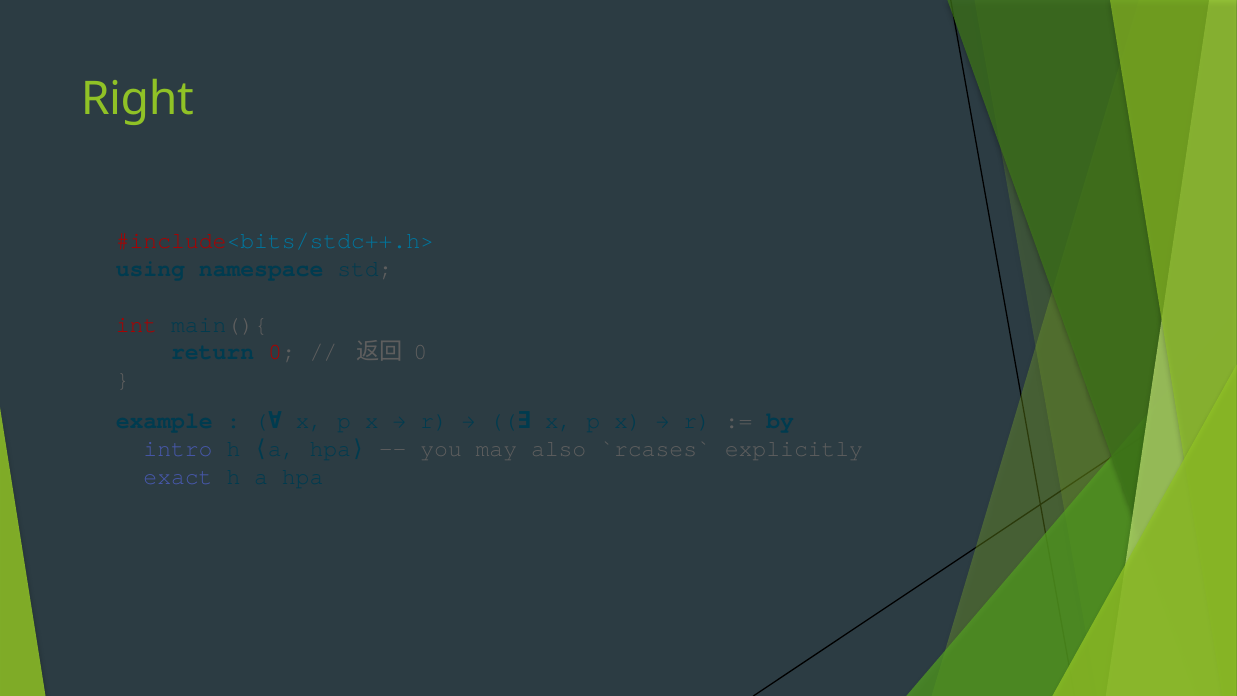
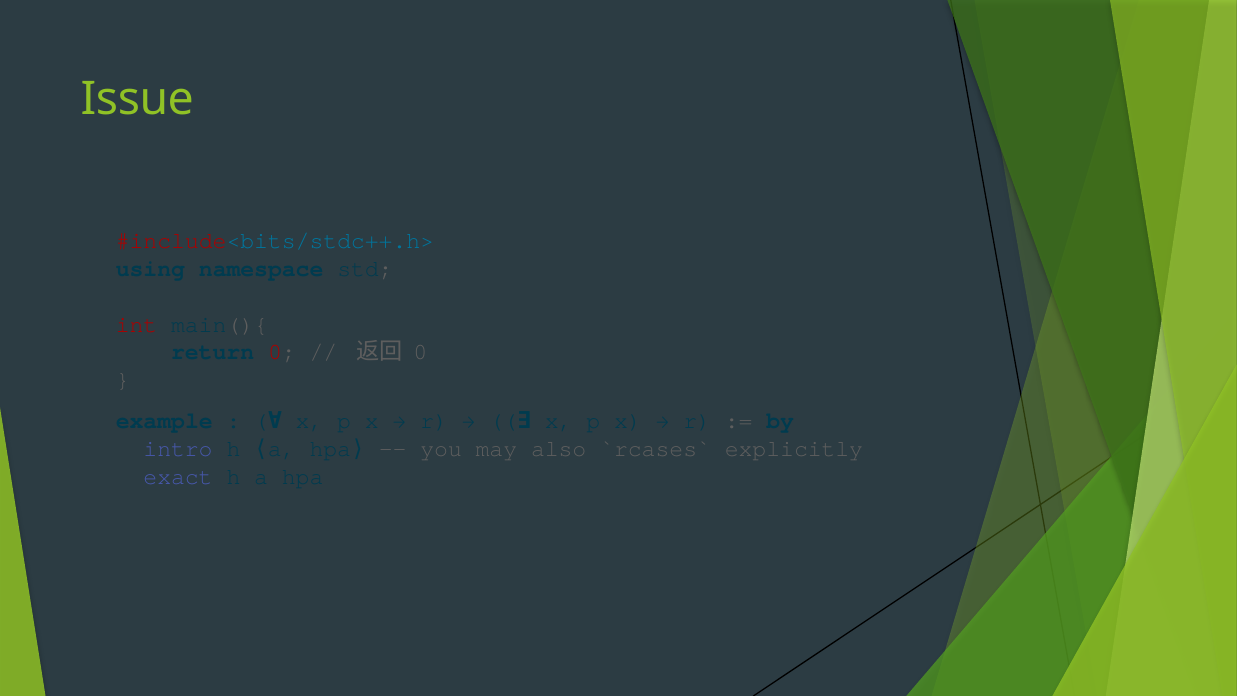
Right: Right -> Issue
